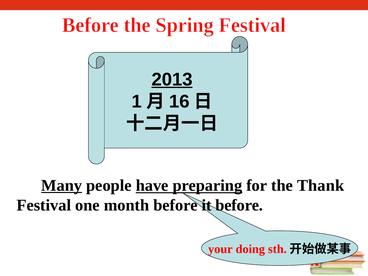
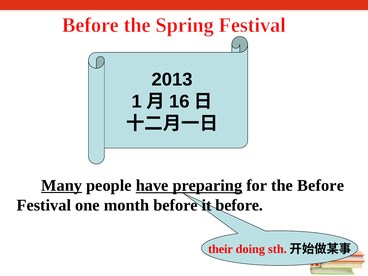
2013 underline: present -> none
the Thank: Thank -> Before
your: your -> their
